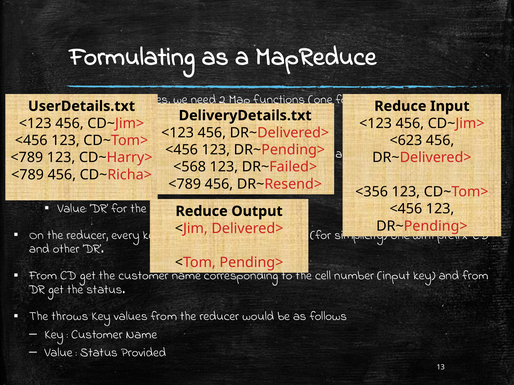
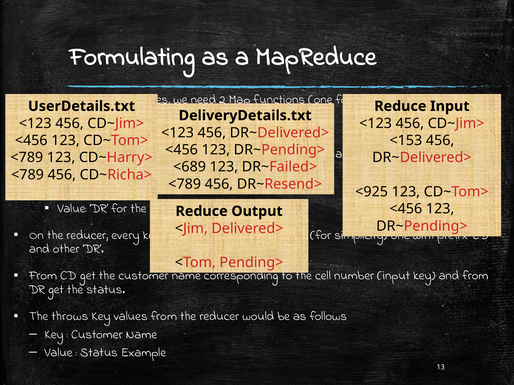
<623: <623 -> <153
<568: <568 -> <689
<356: <356 -> <925
Provided: Provided -> Example
